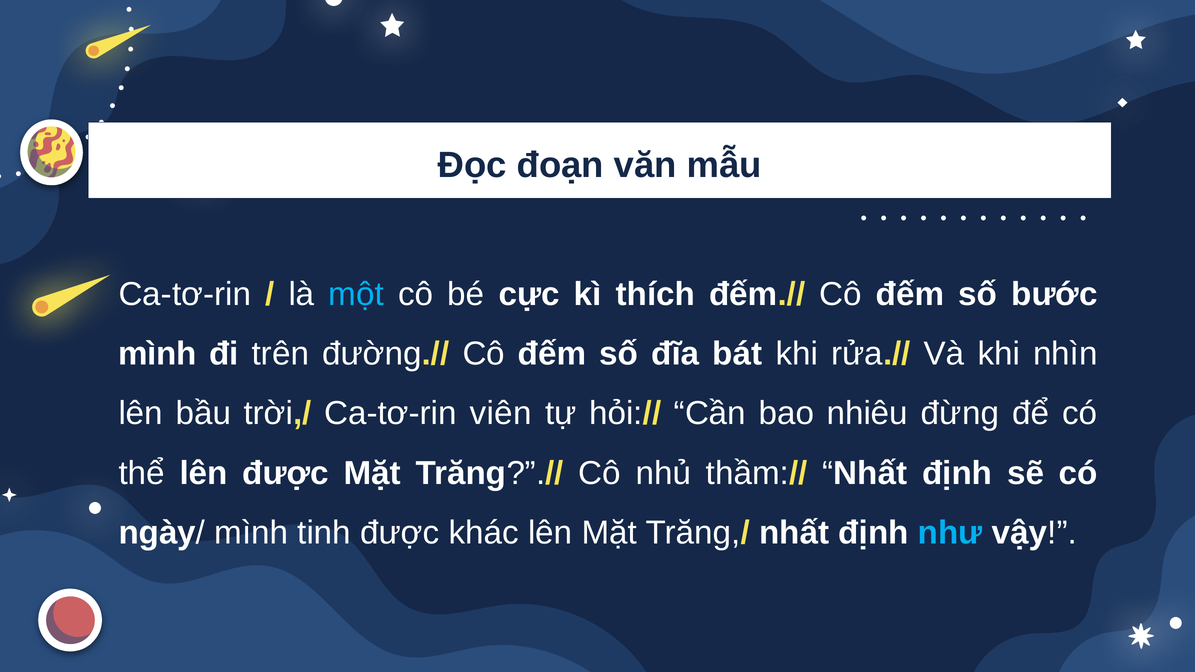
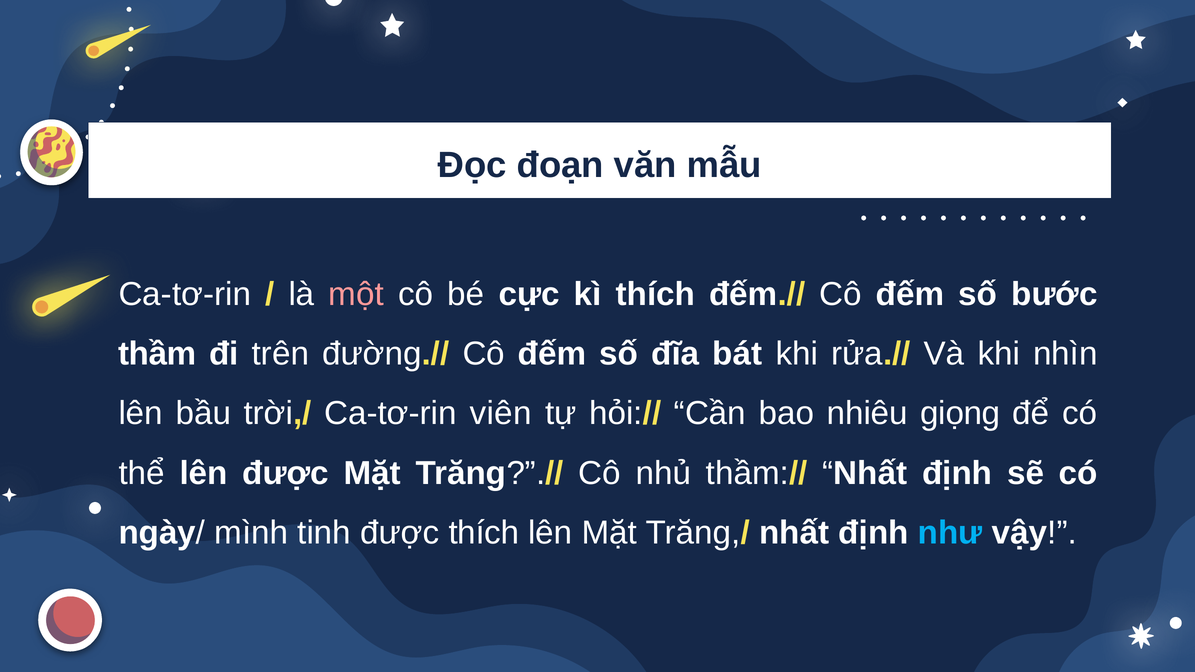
một colour: light blue -> pink
mình at (157, 354): mình -> thầm
đừng: đừng -> giọng
được khác: khác -> thích
